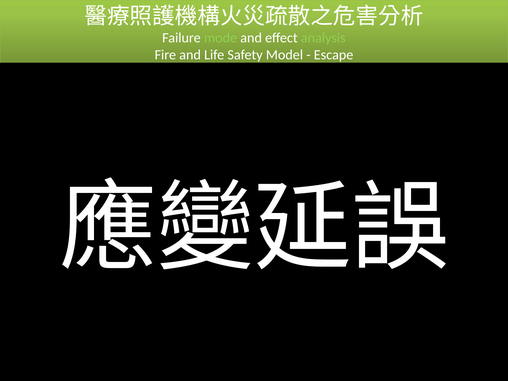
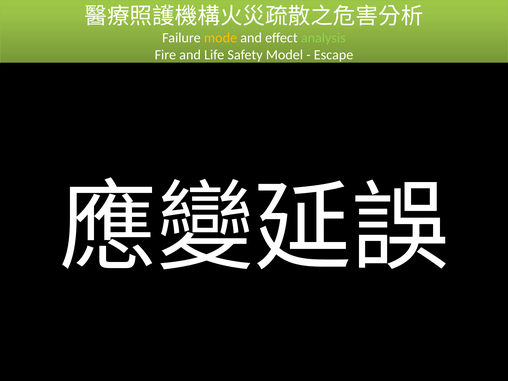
mode colour: light green -> yellow
